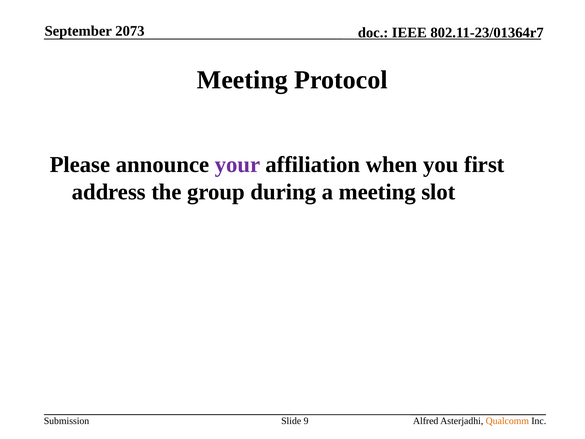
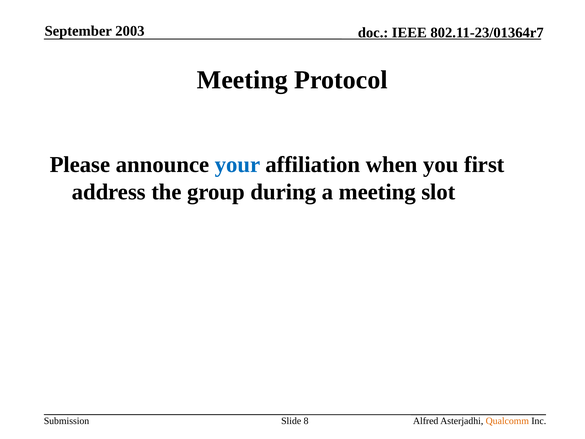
2073: 2073 -> 2003
your colour: purple -> blue
9: 9 -> 8
